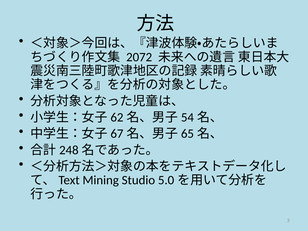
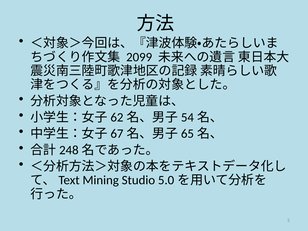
2072: 2072 -> 2099
